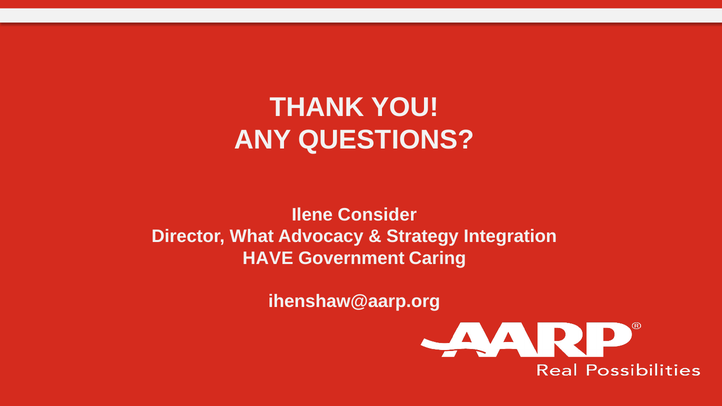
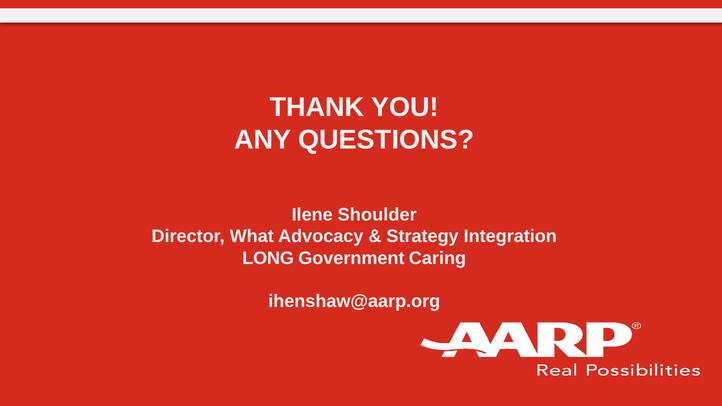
Consider: Consider -> Shoulder
HAVE: HAVE -> LONG
